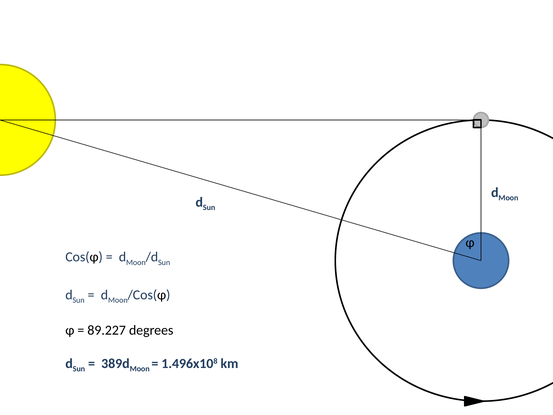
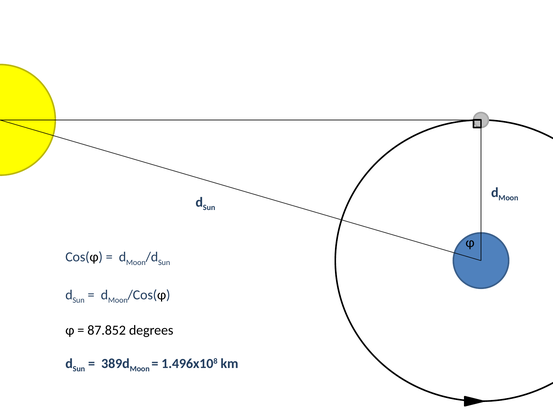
89.227: 89.227 -> 87.852
